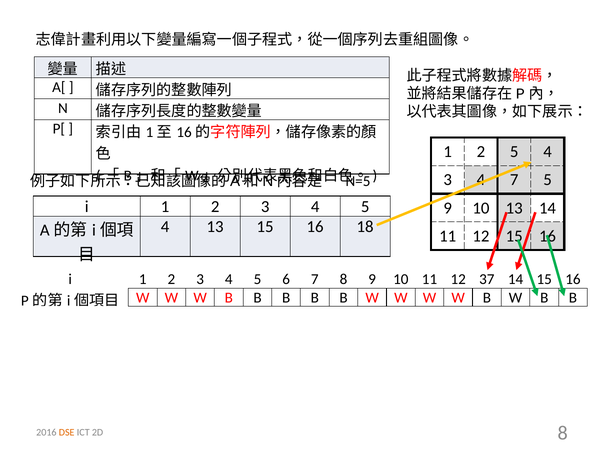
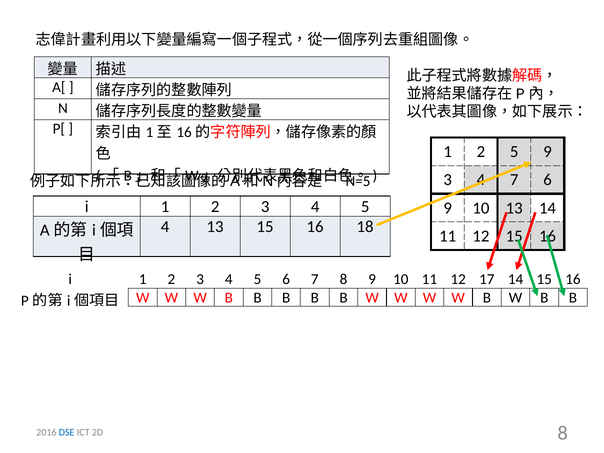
5 4: 4 -> 9
5 at (548, 180): 5 -> 6
37: 37 -> 17
DSE colour: orange -> blue
